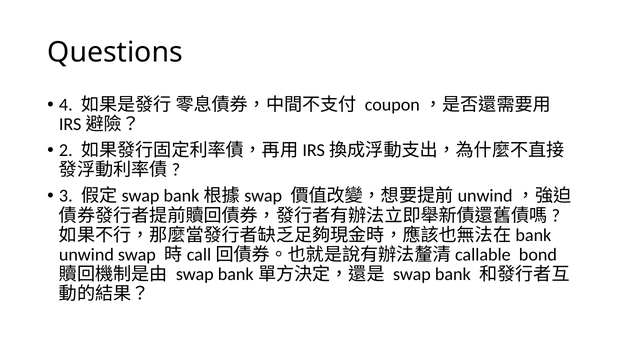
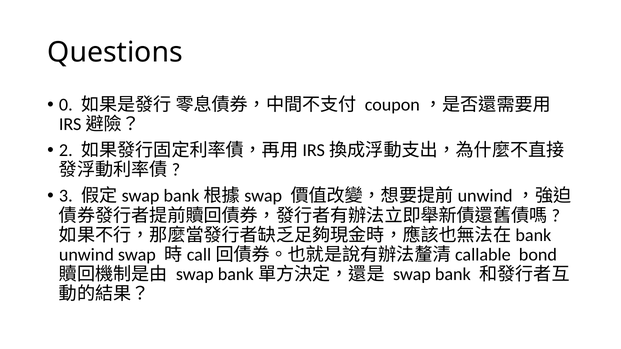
4: 4 -> 0
